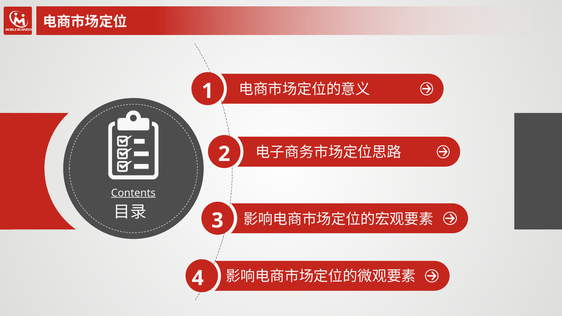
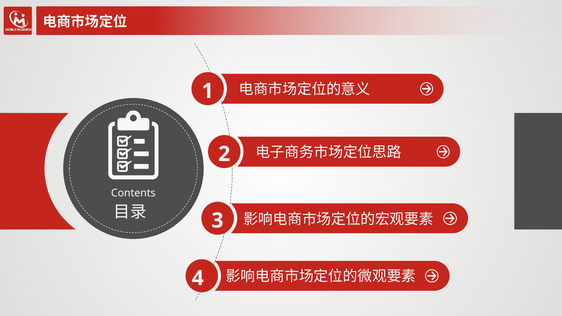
Contents underline: present -> none
